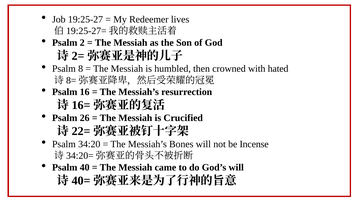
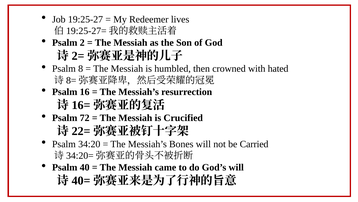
26: 26 -> 72
Incense: Incense -> Carried
